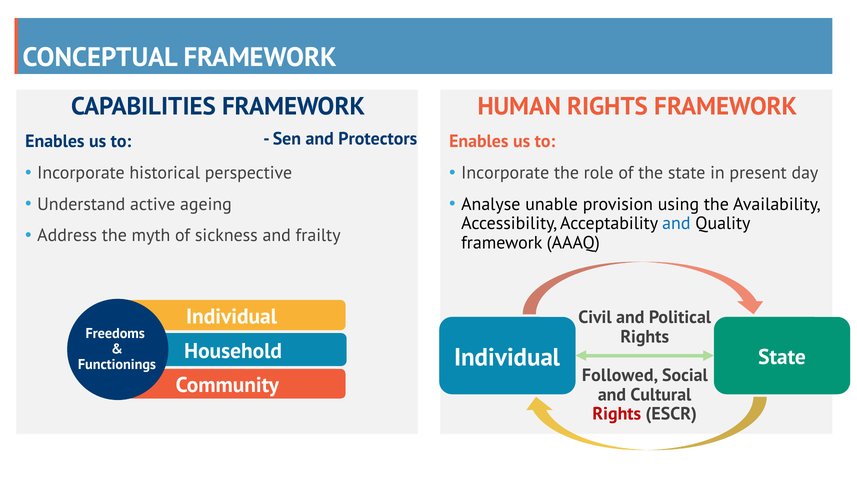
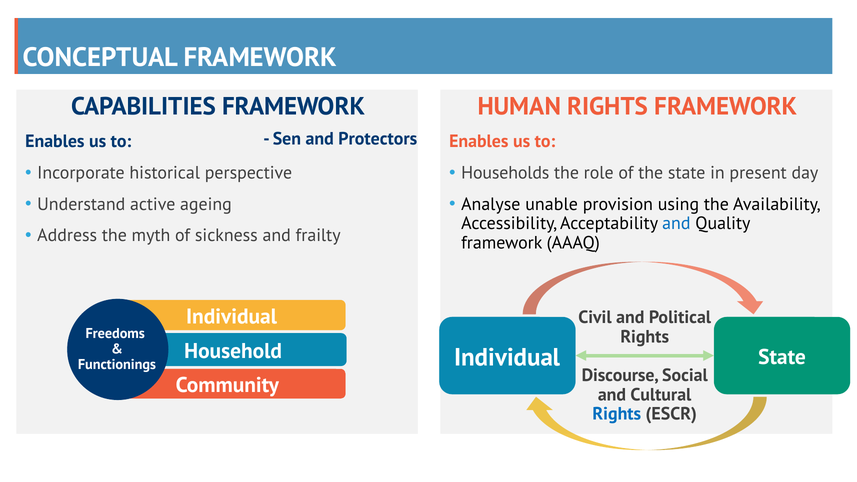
Incorporate at (505, 173): Incorporate -> Households
Followed: Followed -> Discourse
Rights at (617, 414) colour: red -> blue
